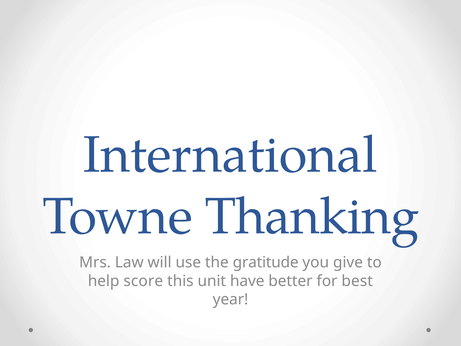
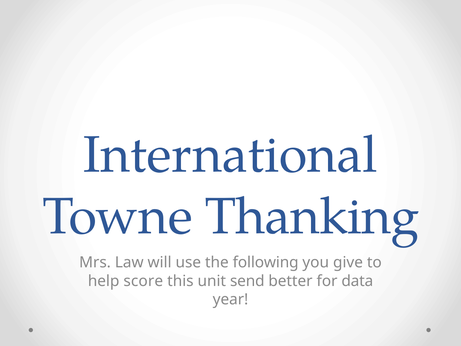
gratitude: gratitude -> following
have: have -> send
best: best -> data
